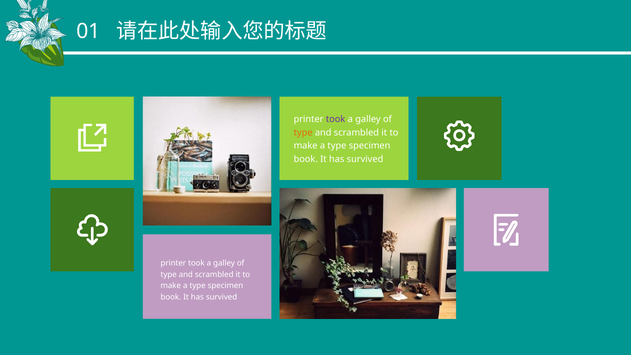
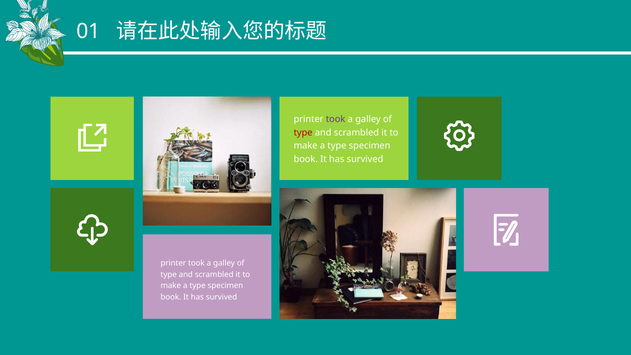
type at (303, 132) colour: orange -> red
